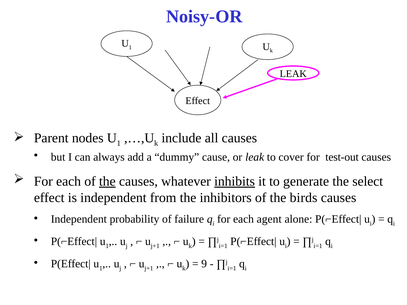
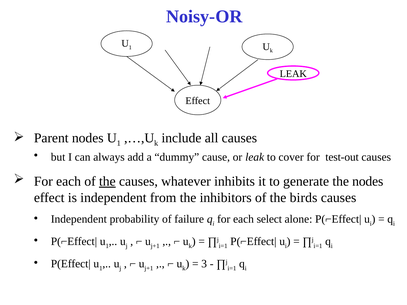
inhibits underline: present -> none
the select: select -> nodes
agent: agent -> select
9: 9 -> 3
